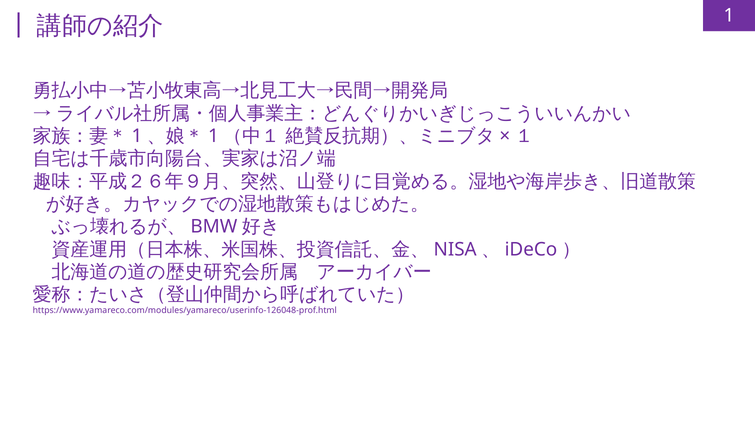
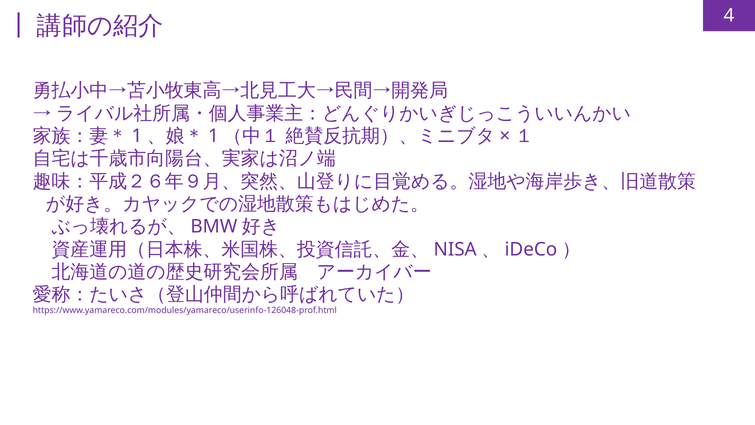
1 at (729, 15): 1 -> 4
